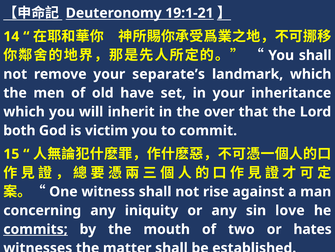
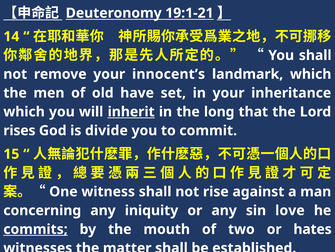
separate’s: separate’s -> innocent’s
inherit underline: none -> present
over: over -> long
both: both -> rises
victim: victim -> divide
